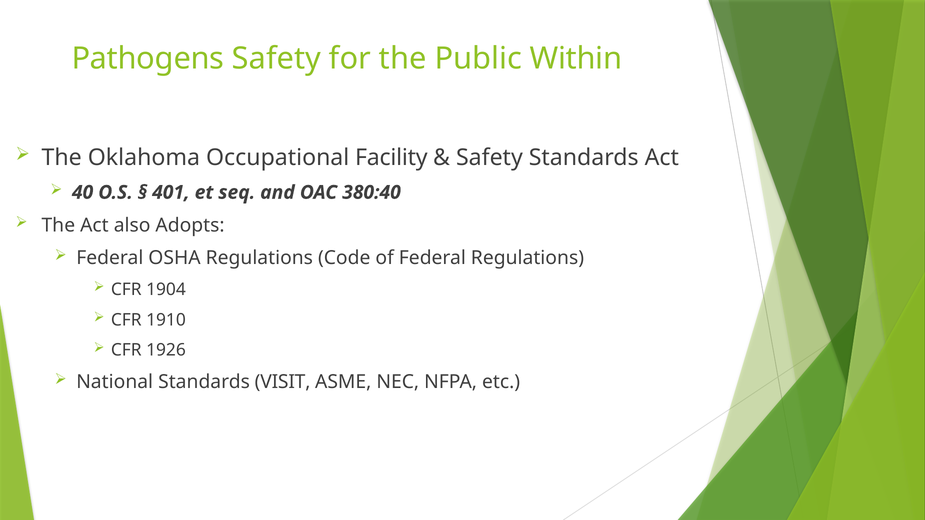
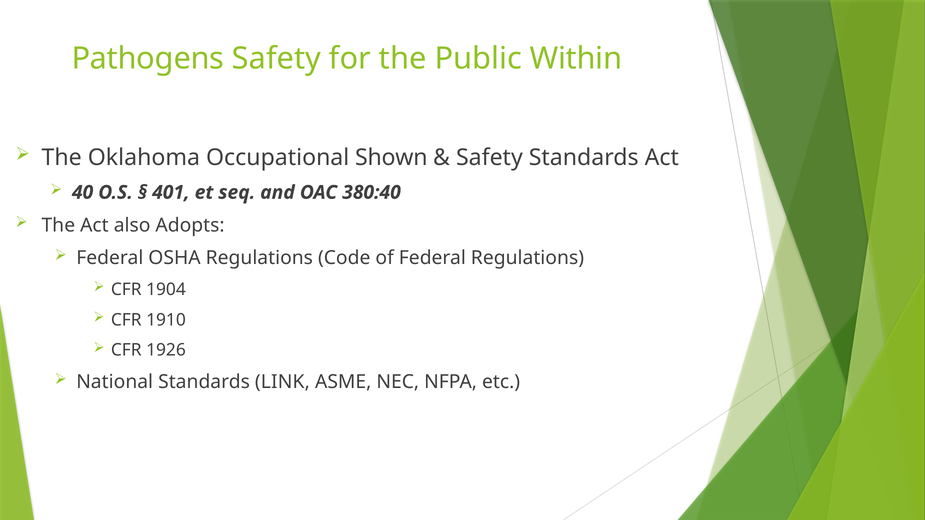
Facility: Facility -> Shown
VISIT: VISIT -> LINK
